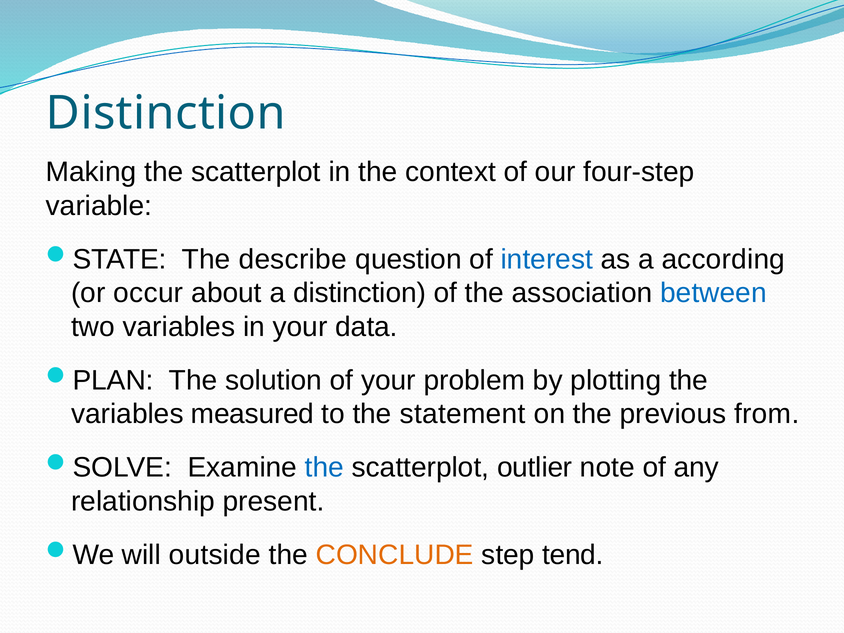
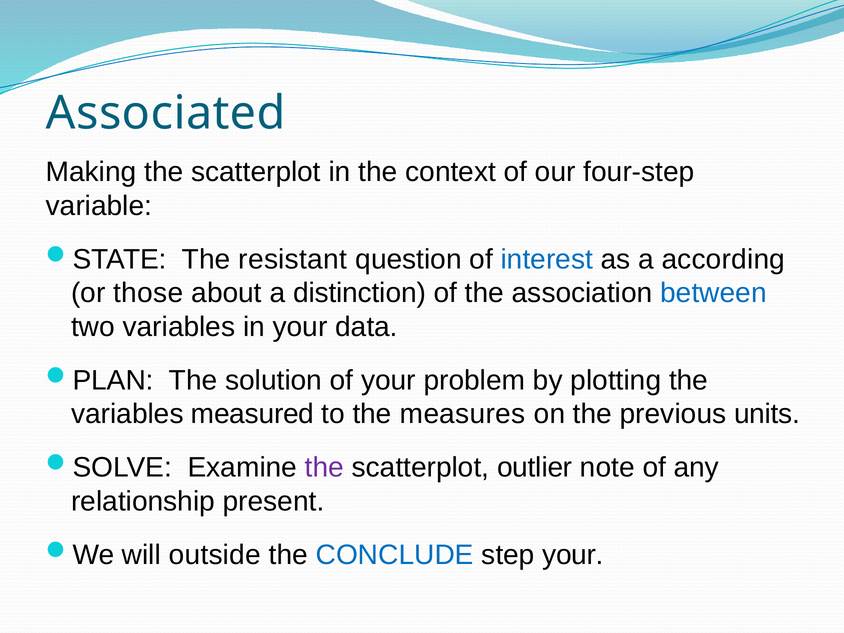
Distinction at (166, 114): Distinction -> Associated
describe: describe -> resistant
occur: occur -> those
statement: statement -> measures
from: from -> units
the at (324, 468) colour: blue -> purple
CONCLUDE colour: orange -> blue
step tend: tend -> your
